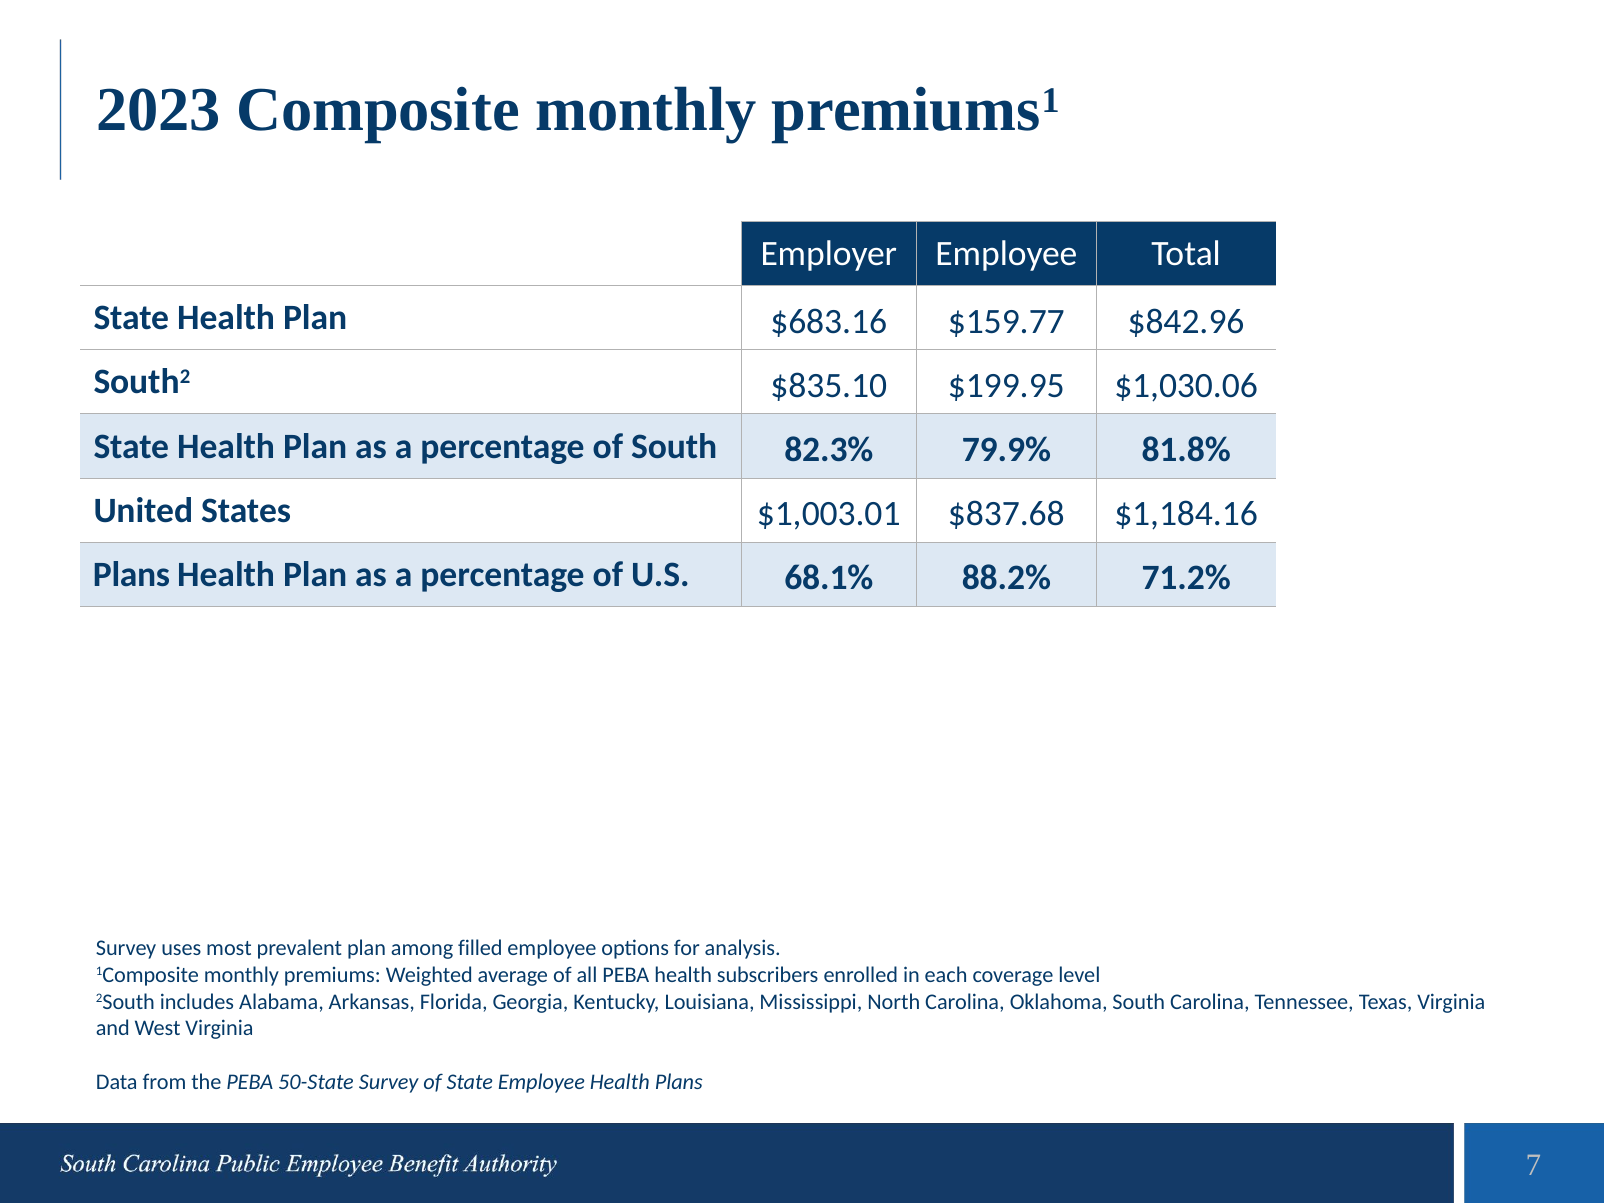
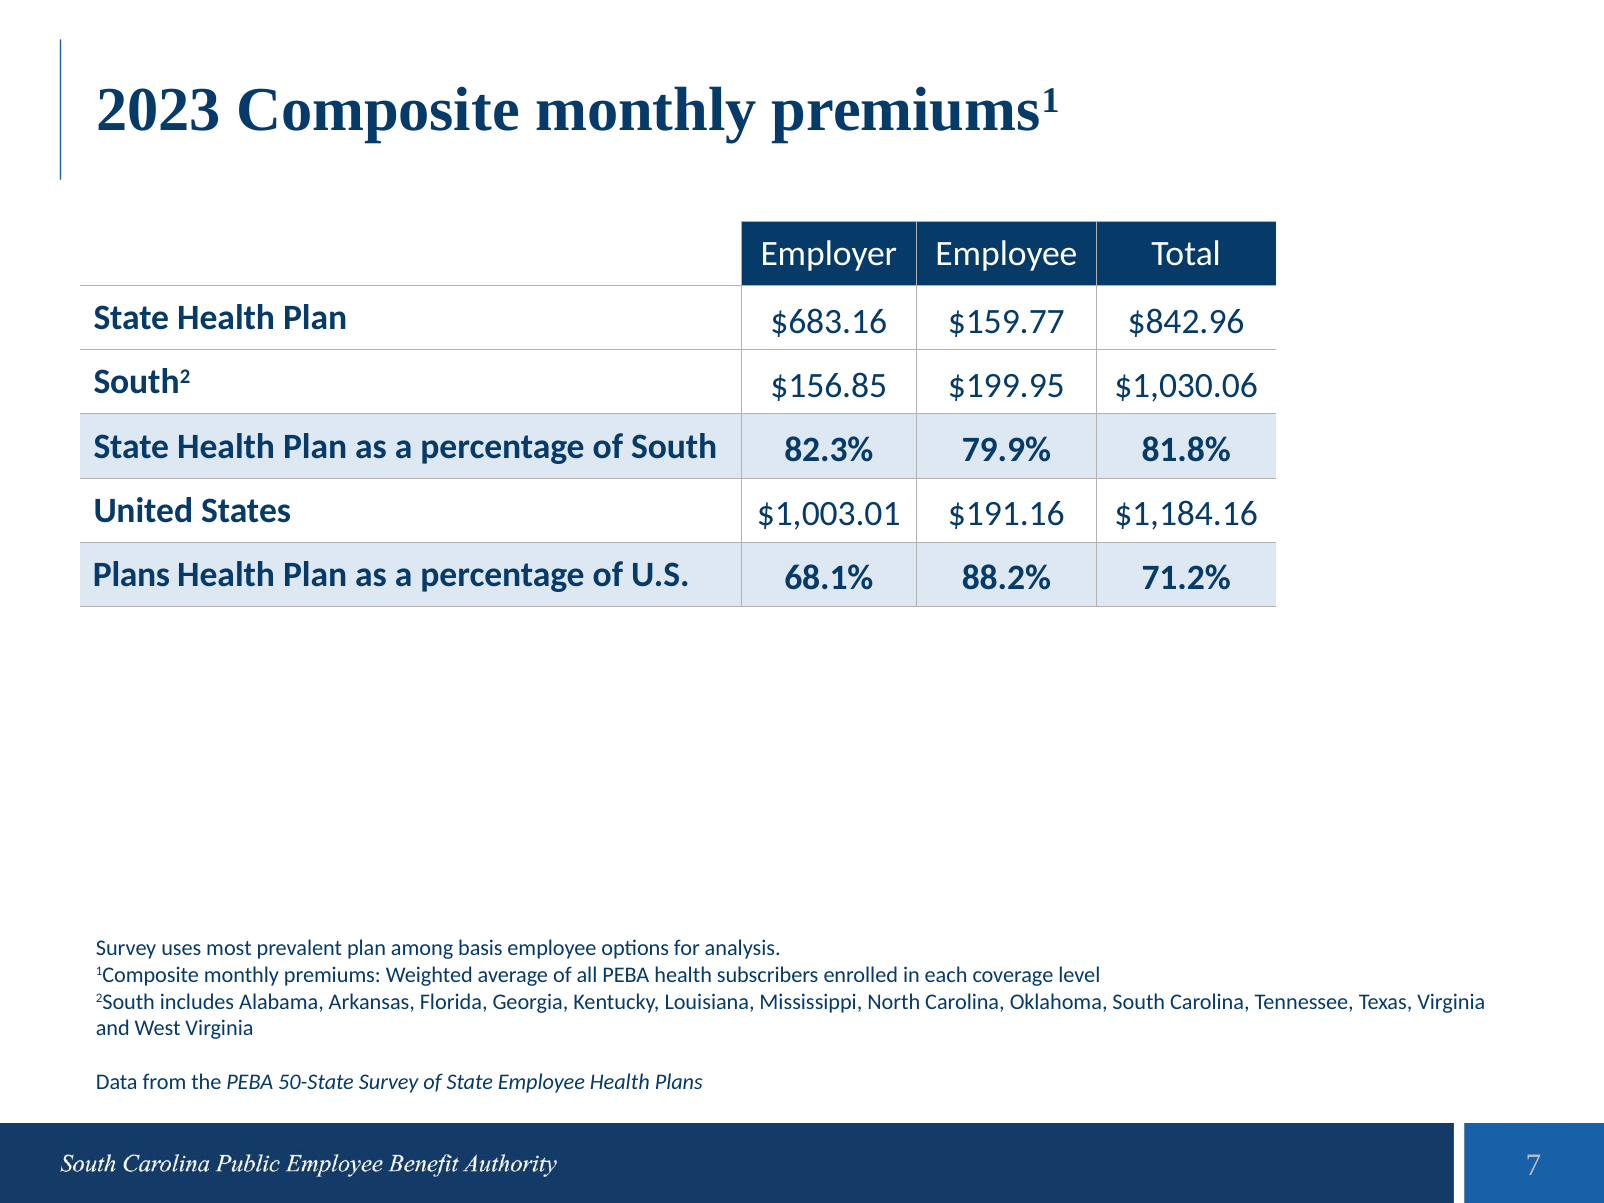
$835.10: $835.10 -> $156.85
$837.68: $837.68 -> $191.16
filled: filled -> basis
